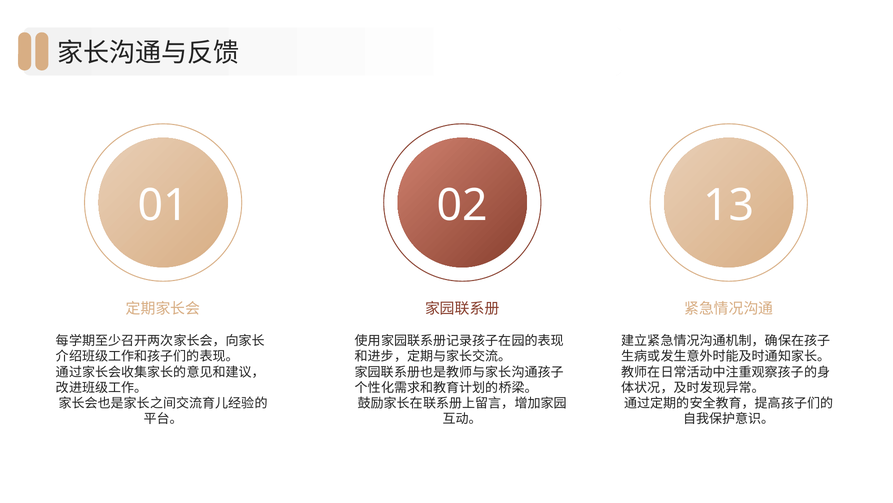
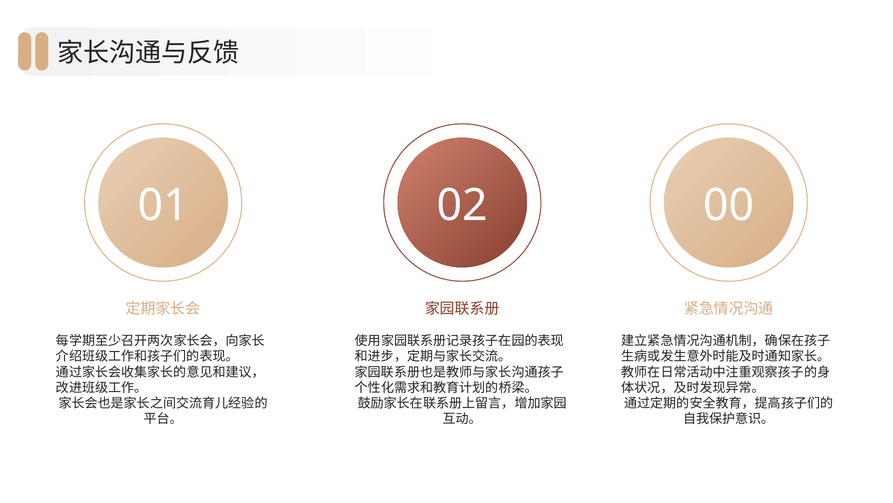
13: 13 -> 00
